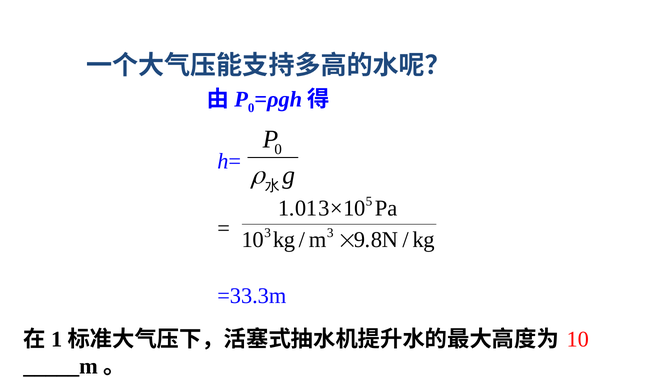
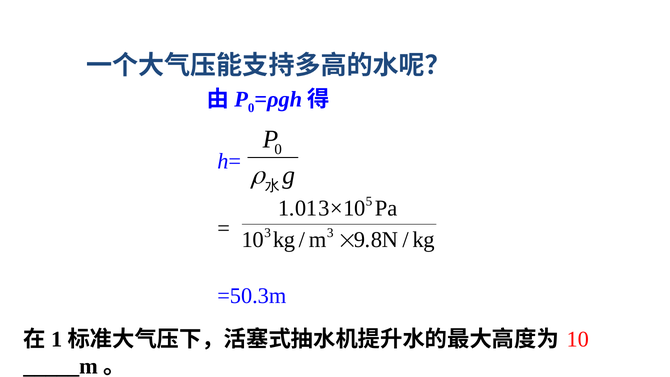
=33.3m: =33.3m -> =50.3m
